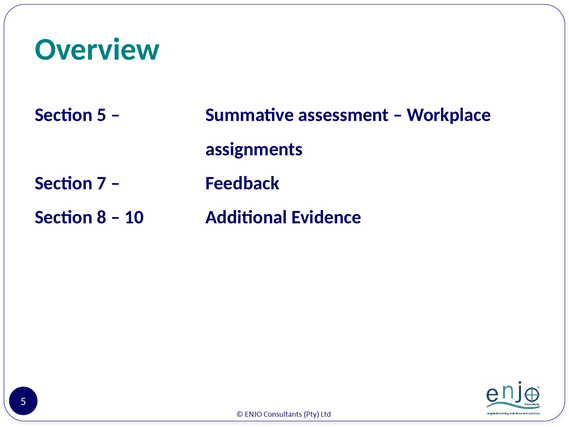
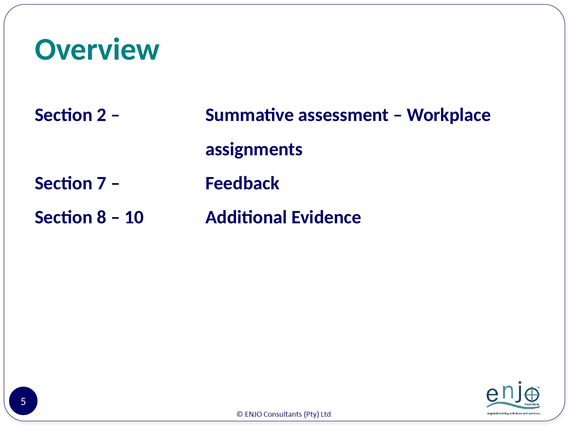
Section 5: 5 -> 2
